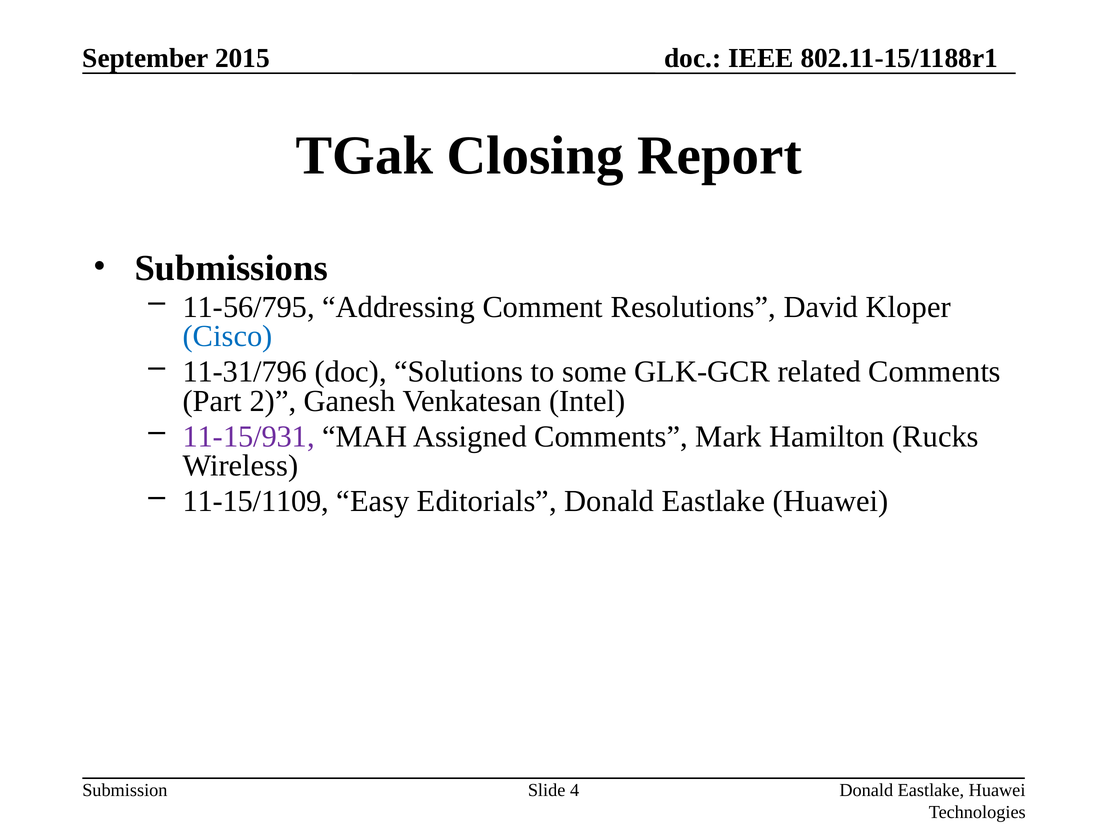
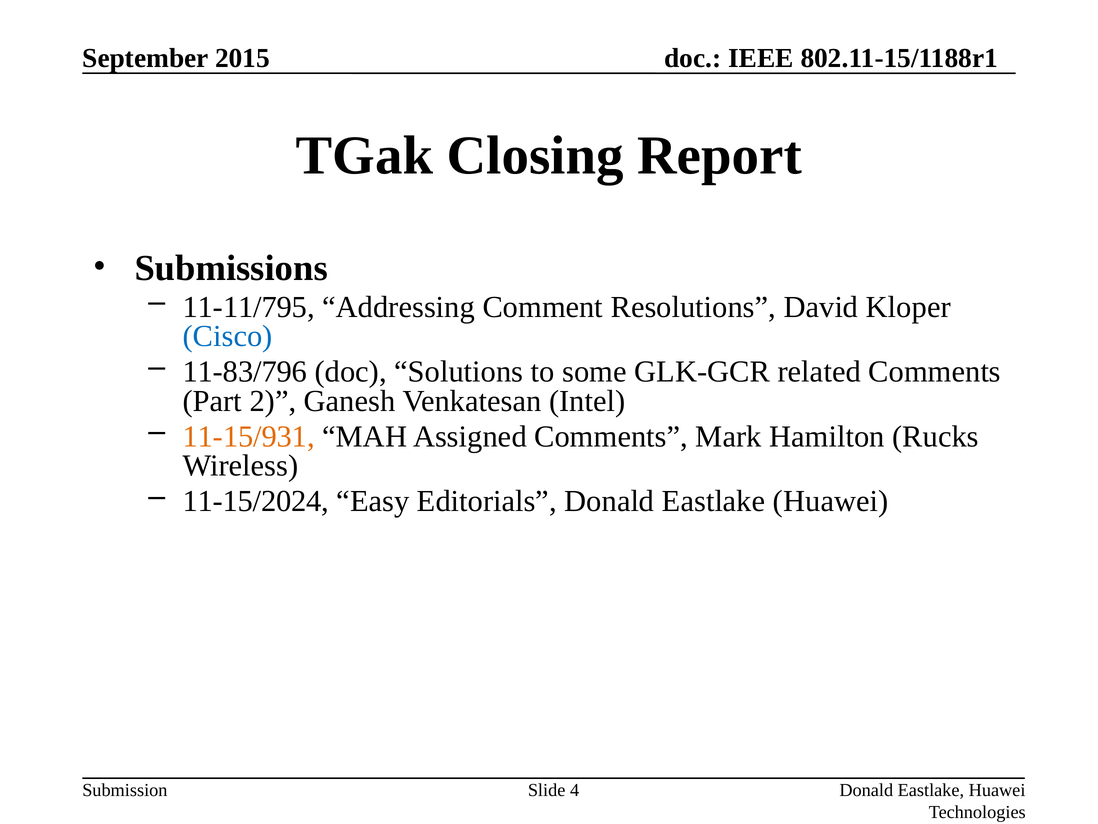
11-56/795: 11-56/795 -> 11-11/795
11-31/796: 11-31/796 -> 11-83/796
11-15/931 colour: purple -> orange
11-15/1109: 11-15/1109 -> 11-15/2024
